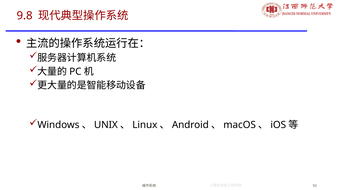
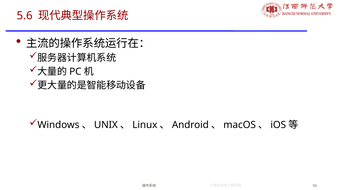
9.8: 9.8 -> 5.6
